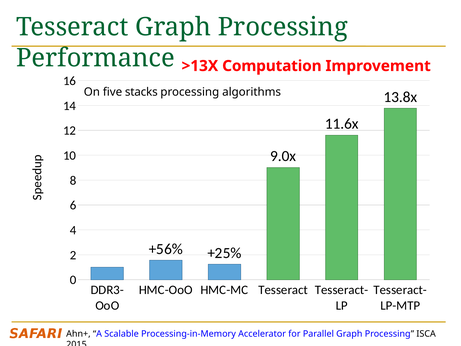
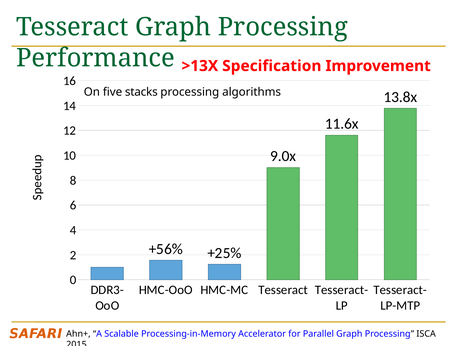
Computation: Computation -> Specification
